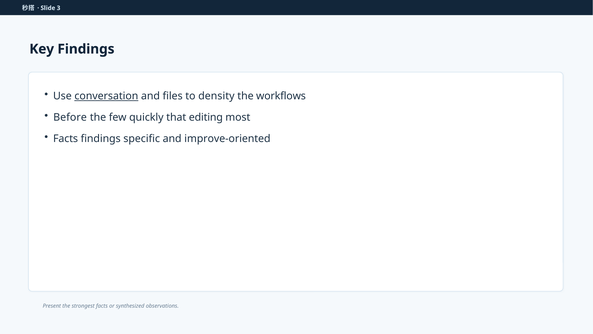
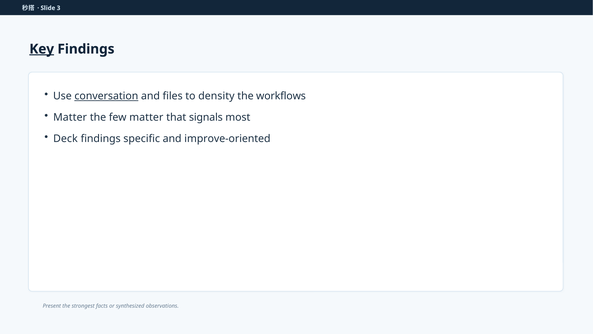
Key underline: none -> present
Before at (70, 117): Before -> Matter
few quickly: quickly -> matter
editing: editing -> signals
Facts at (66, 138): Facts -> Deck
